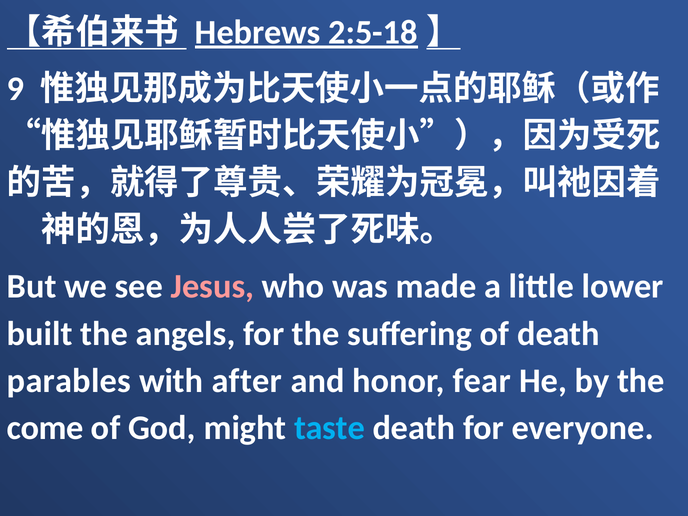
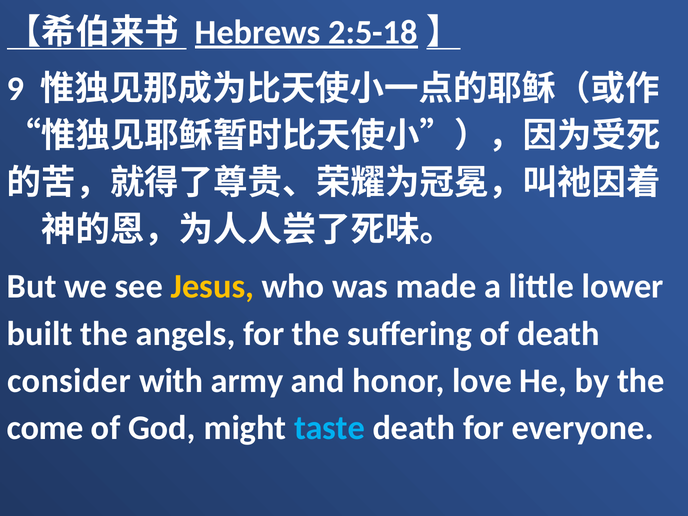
Jesus colour: pink -> yellow
parables: parables -> consider
after: after -> army
fear: fear -> love
